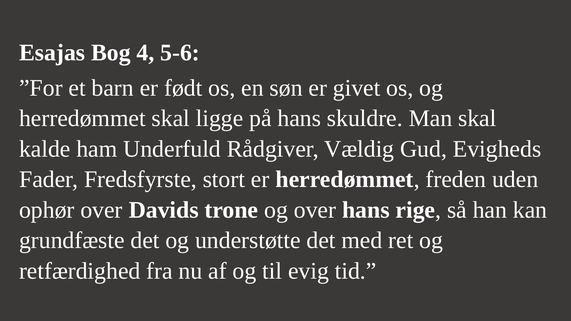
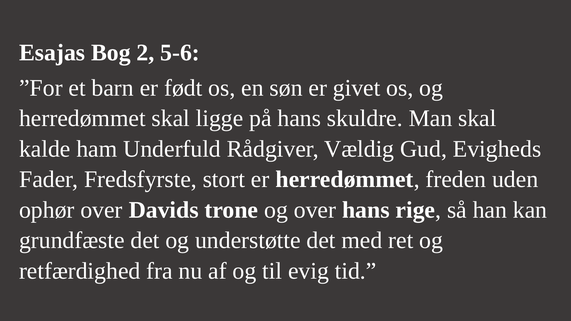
4: 4 -> 2
